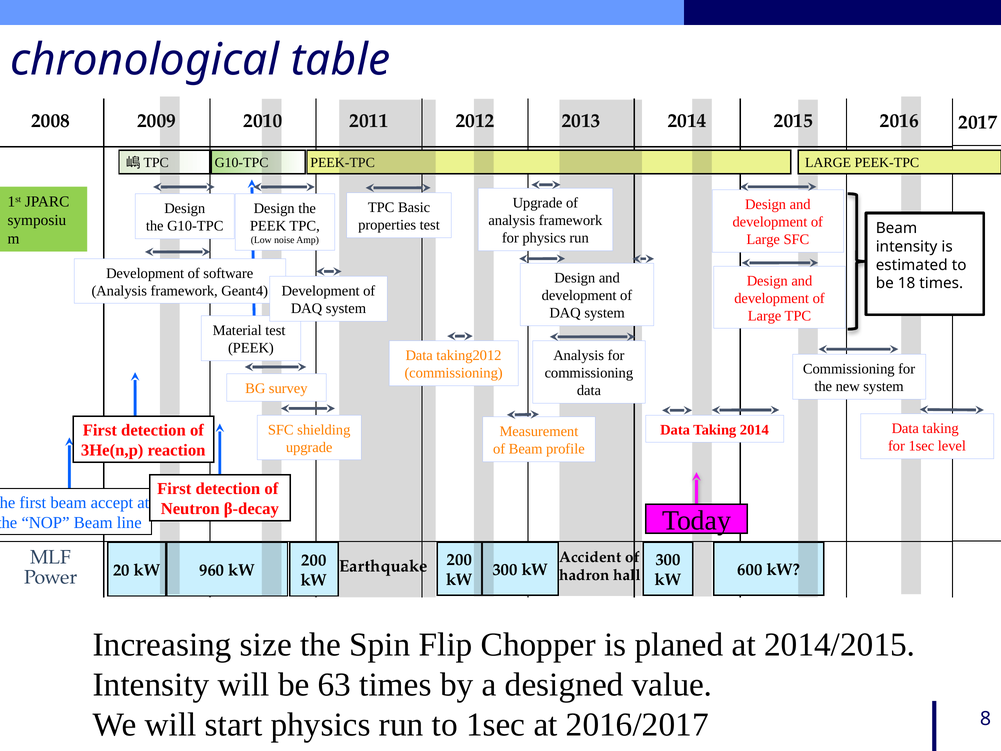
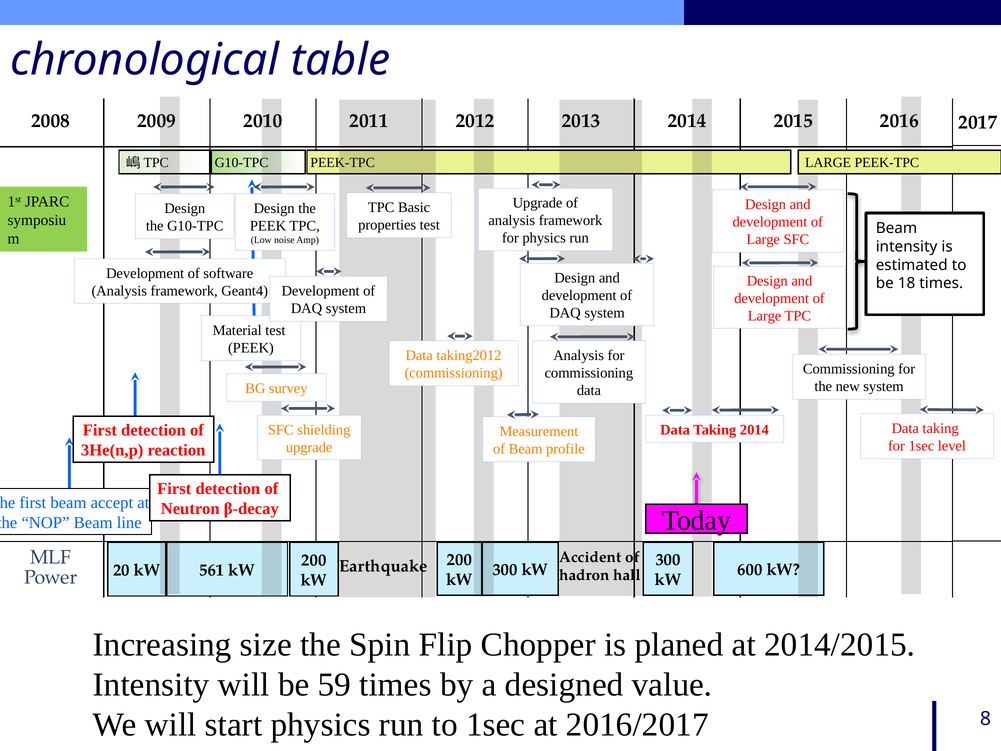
960: 960 -> 561
63: 63 -> 59
